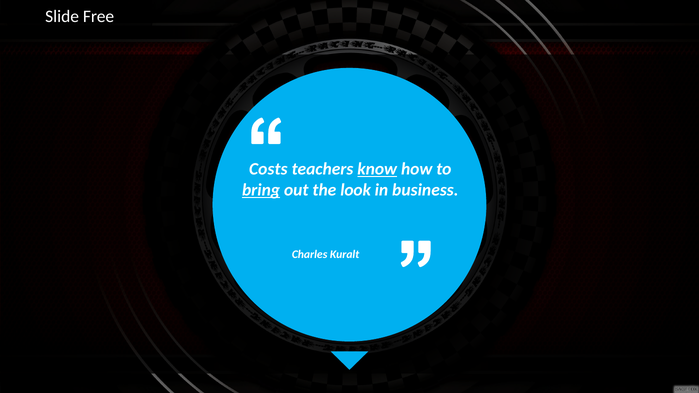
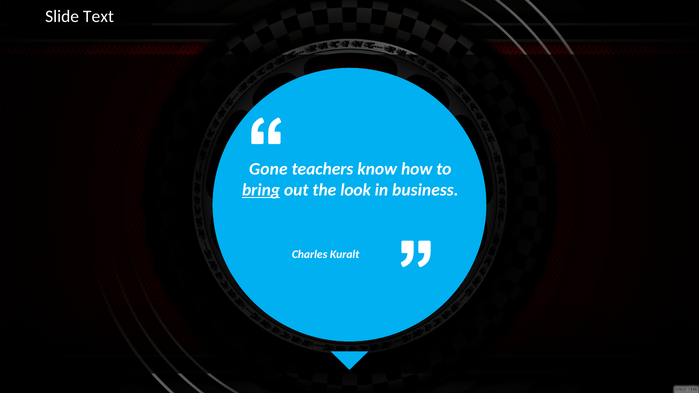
Free: Free -> Text
Costs: Costs -> Gone
know underline: present -> none
